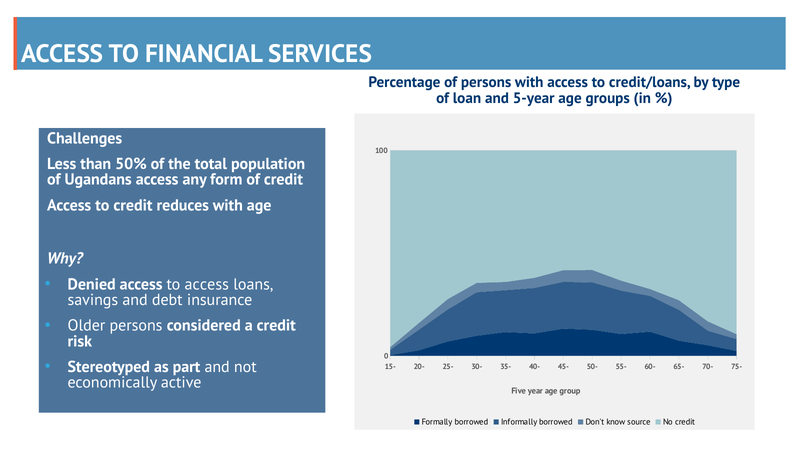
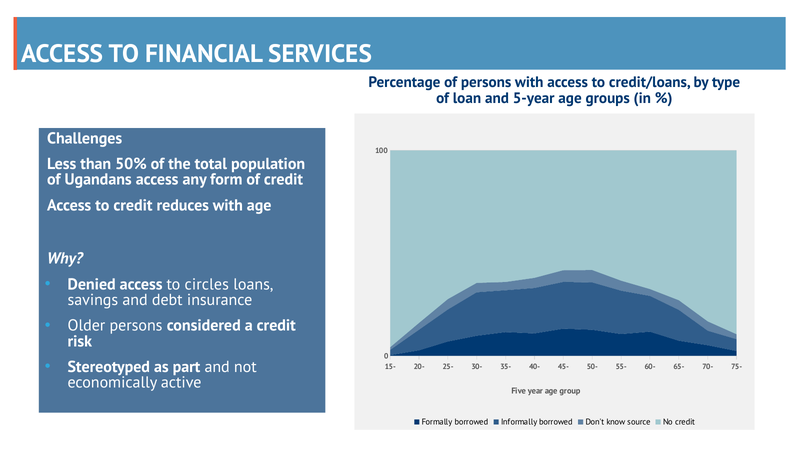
to access: access -> circles
